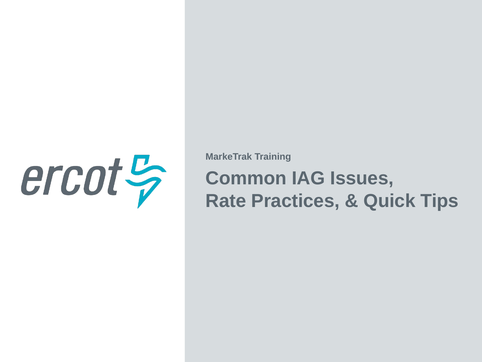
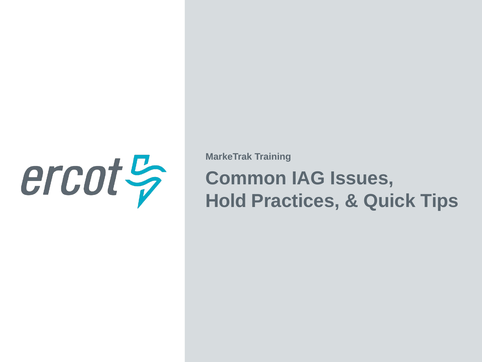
Rate: Rate -> Hold
